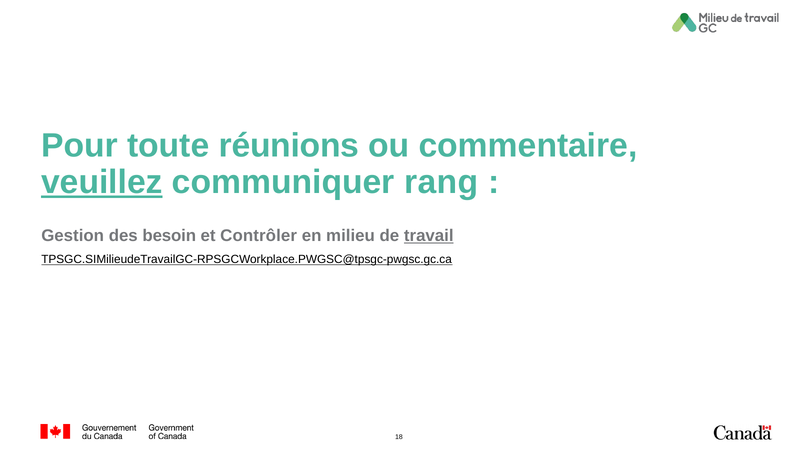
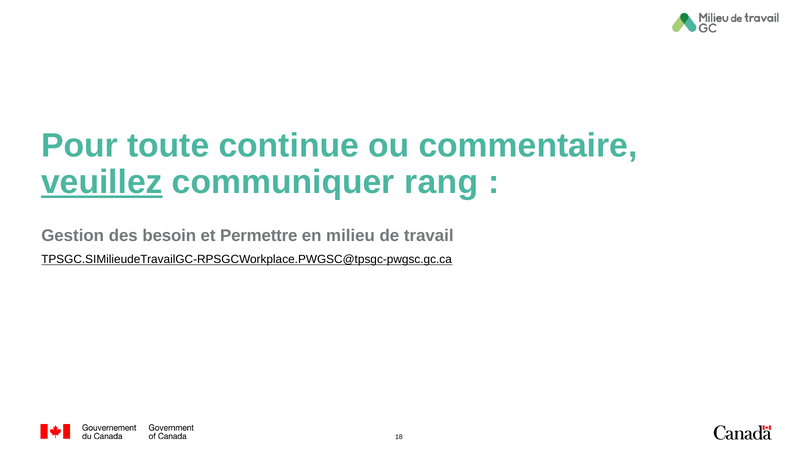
réunions: réunions -> continue
Contrôler: Contrôler -> Permettre
travail underline: present -> none
